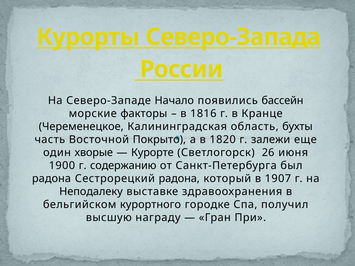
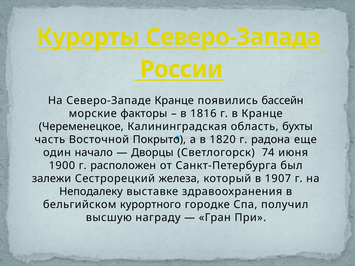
Северо-Западе Начало: Начало -> Кранце
залежи: залежи -> радона
хворые: хворые -> начало
Курорте: Курорте -> Дворцы
26: 26 -> 74
содержанию: содержанию -> расположен
радона at (51, 179): радона -> залежи
Сестрорецкий радона: радона -> железа
